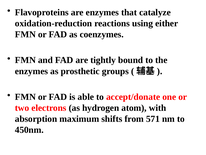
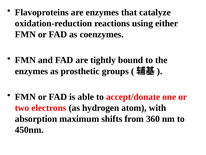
571: 571 -> 360
